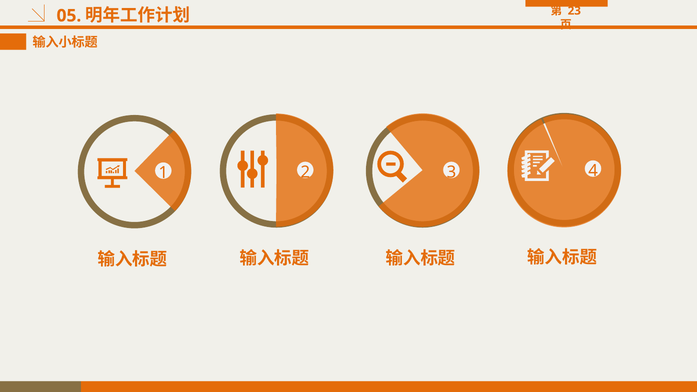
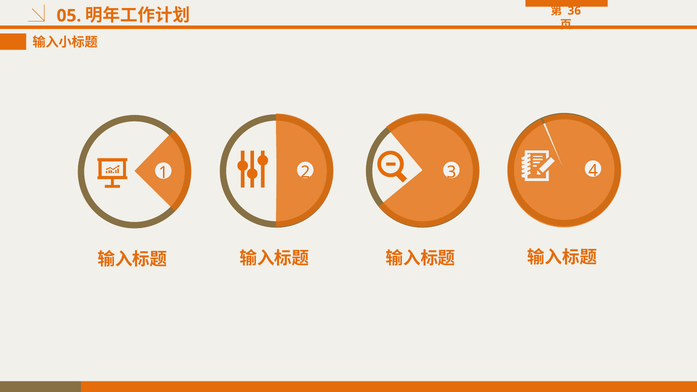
23: 23 -> 36
